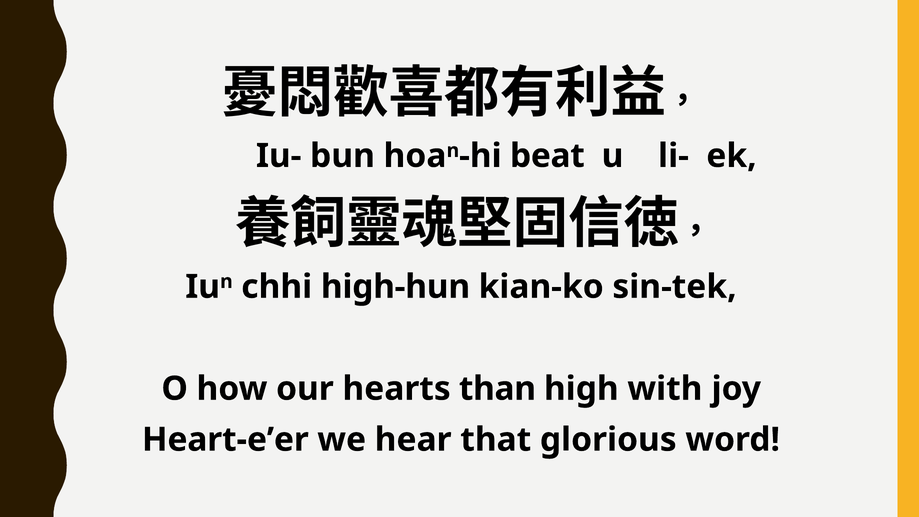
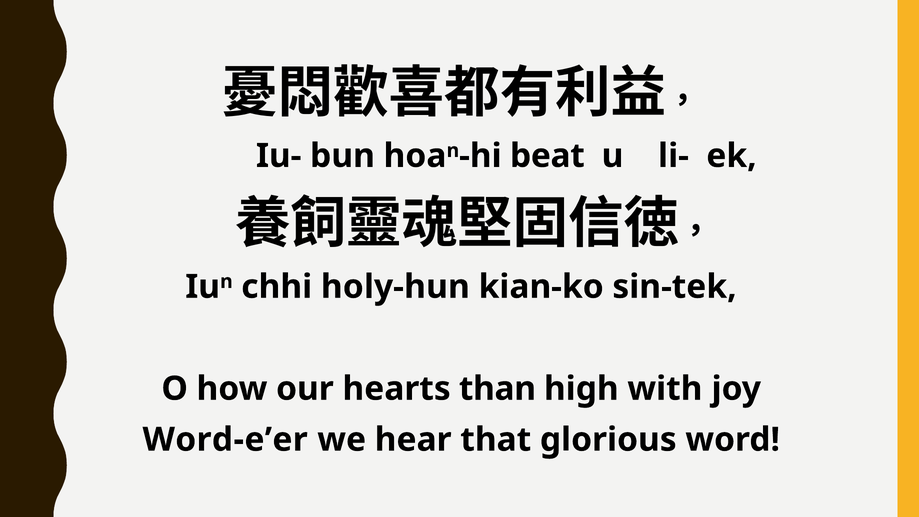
high-hun: high-hun -> holy-hun
Heart-e’er: Heart-e’er -> Word-e’er
